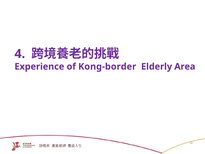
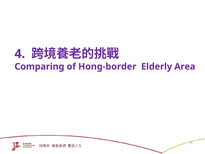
Experience: Experience -> Comparing
Kong-border: Kong-border -> Hong-border
